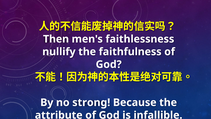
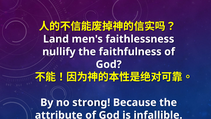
Then: Then -> Land
